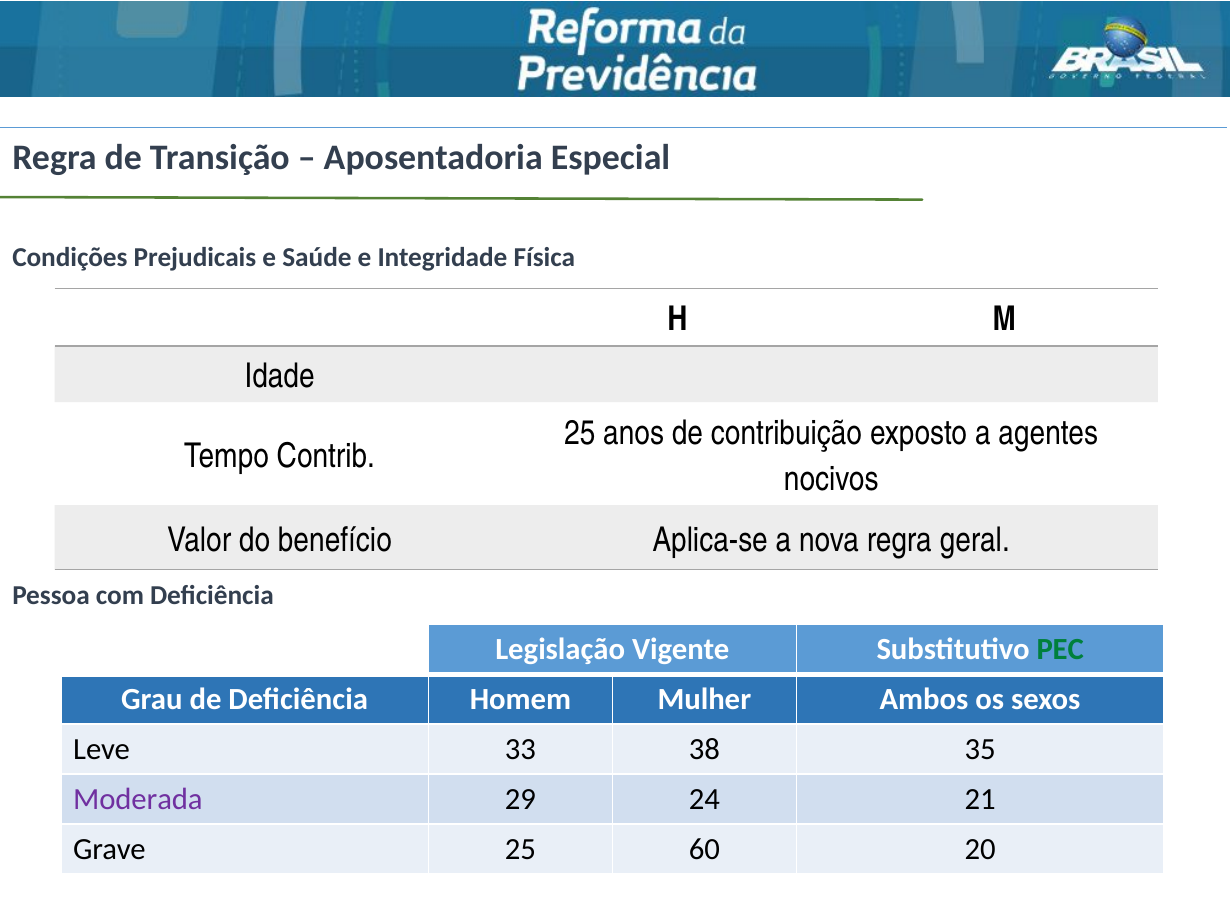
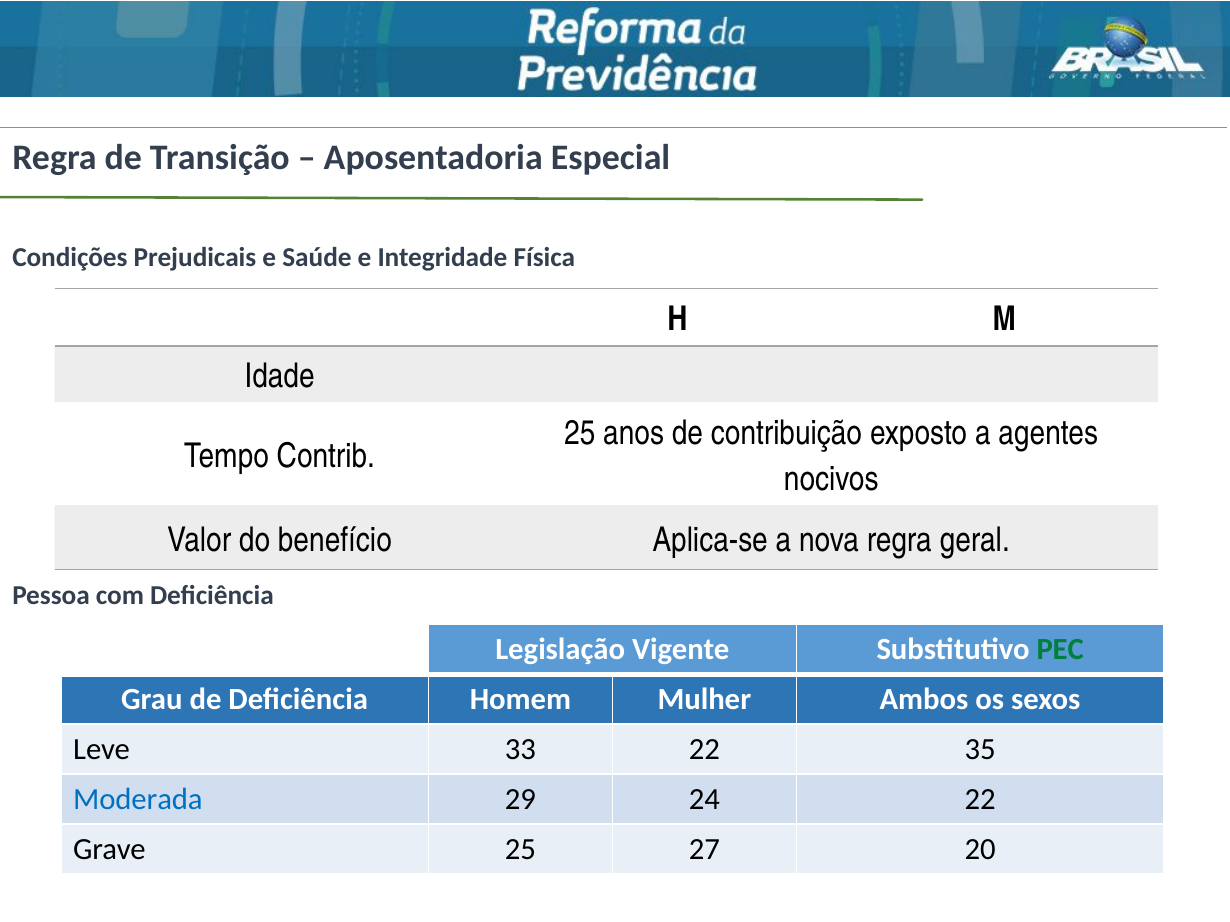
33 38: 38 -> 22
Moderada colour: purple -> blue
24 21: 21 -> 22
60: 60 -> 27
